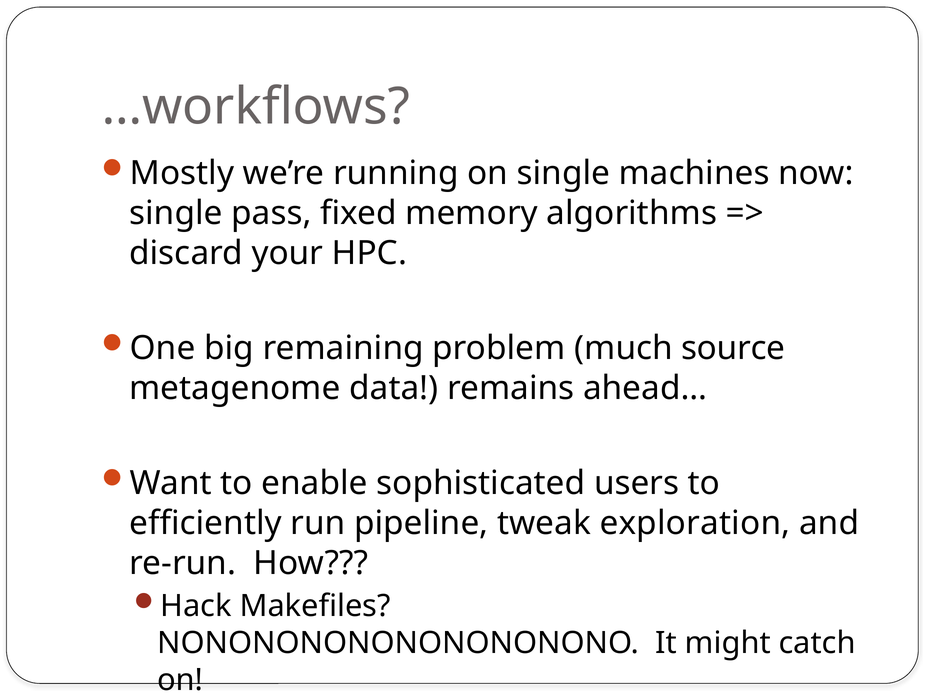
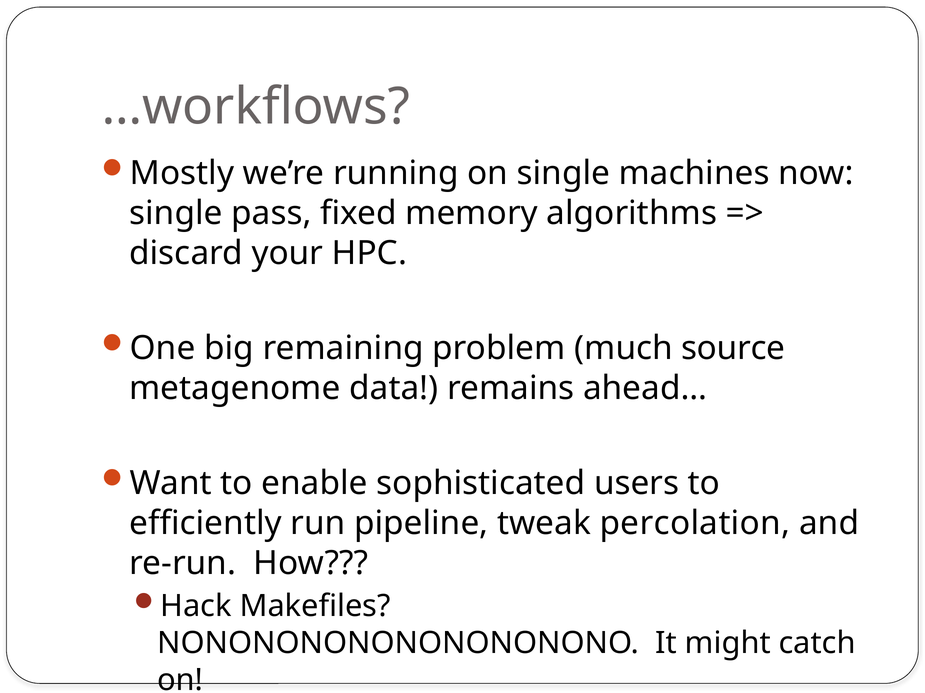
exploration: exploration -> percolation
